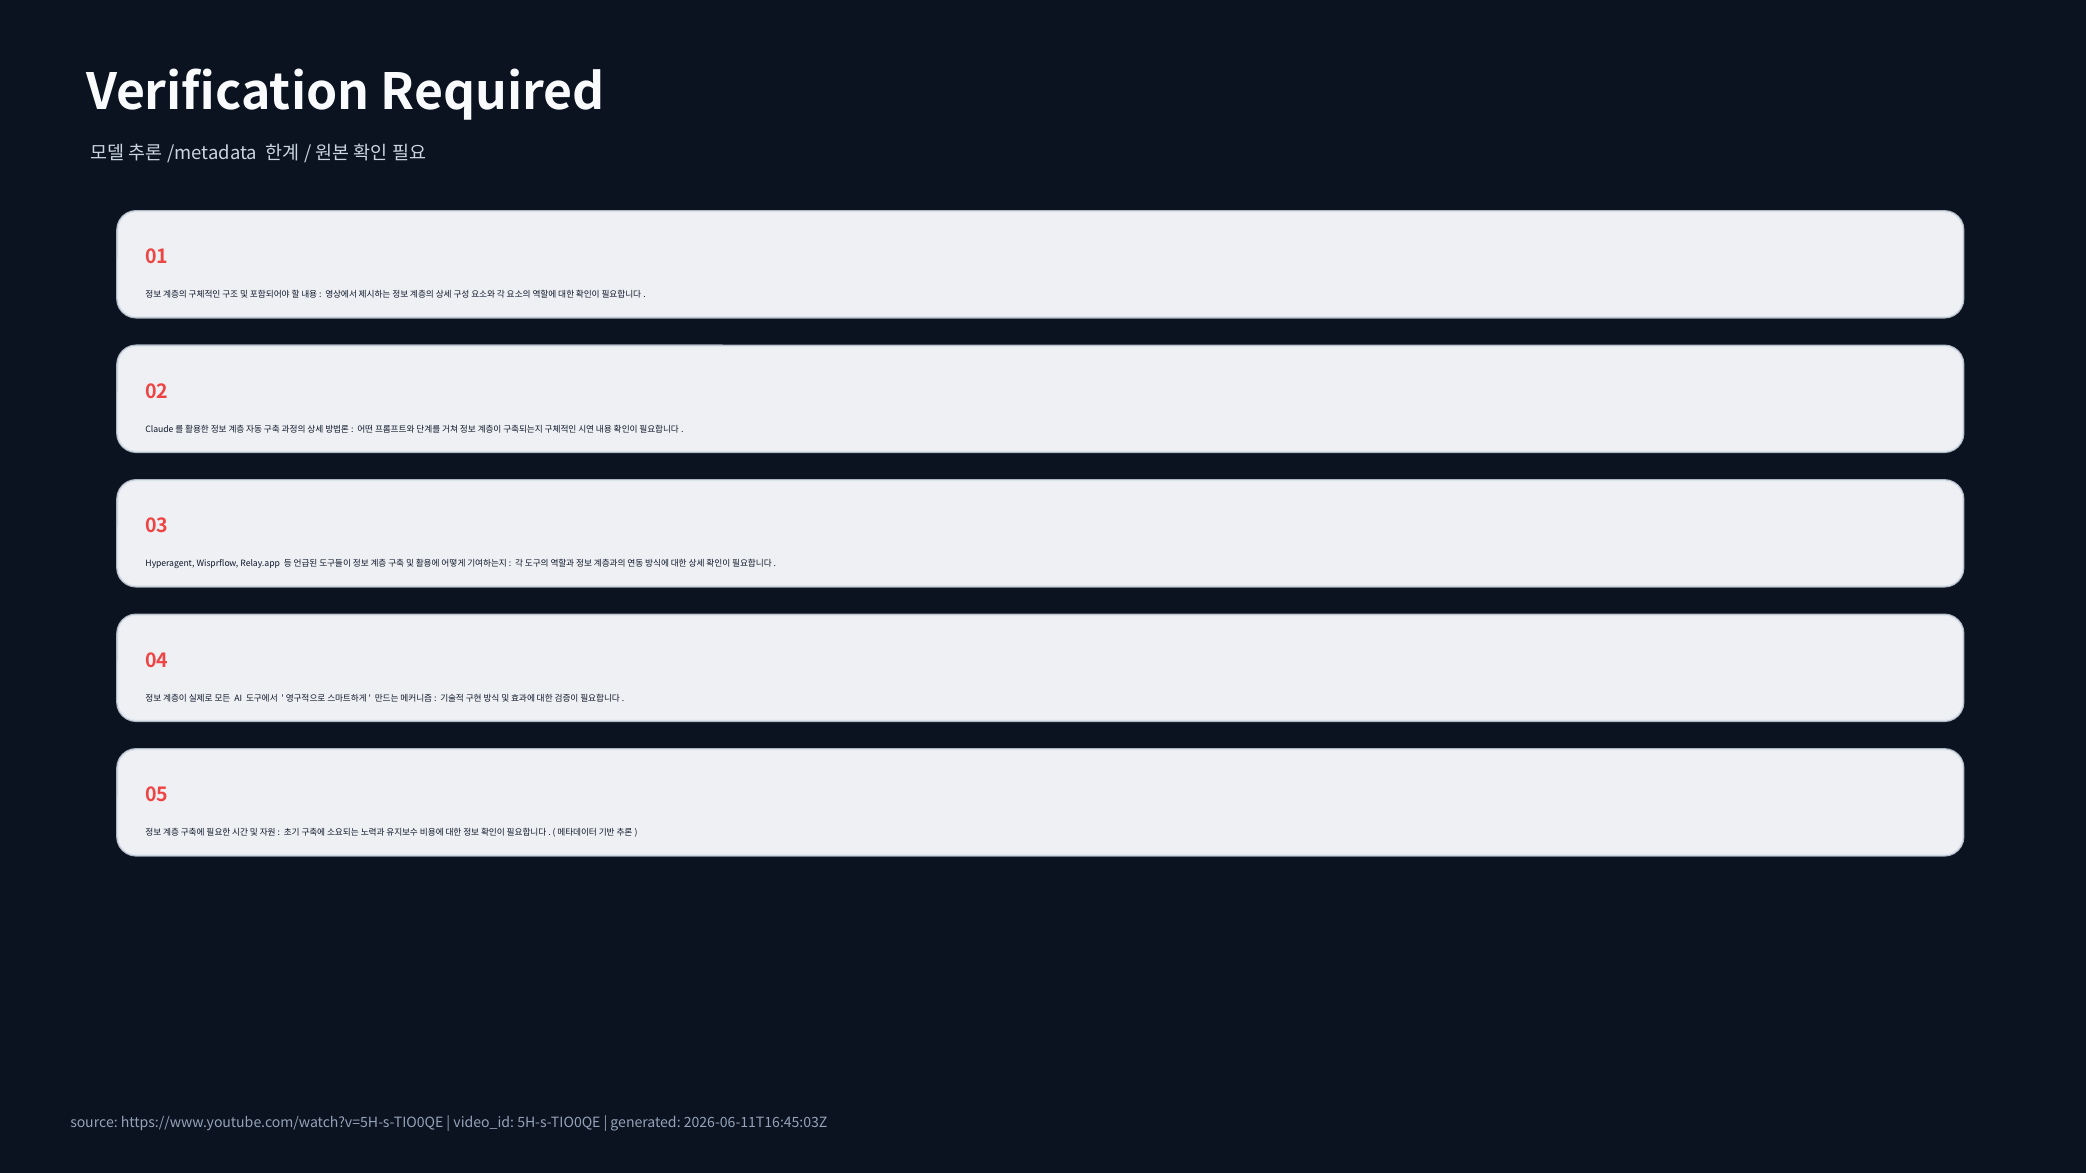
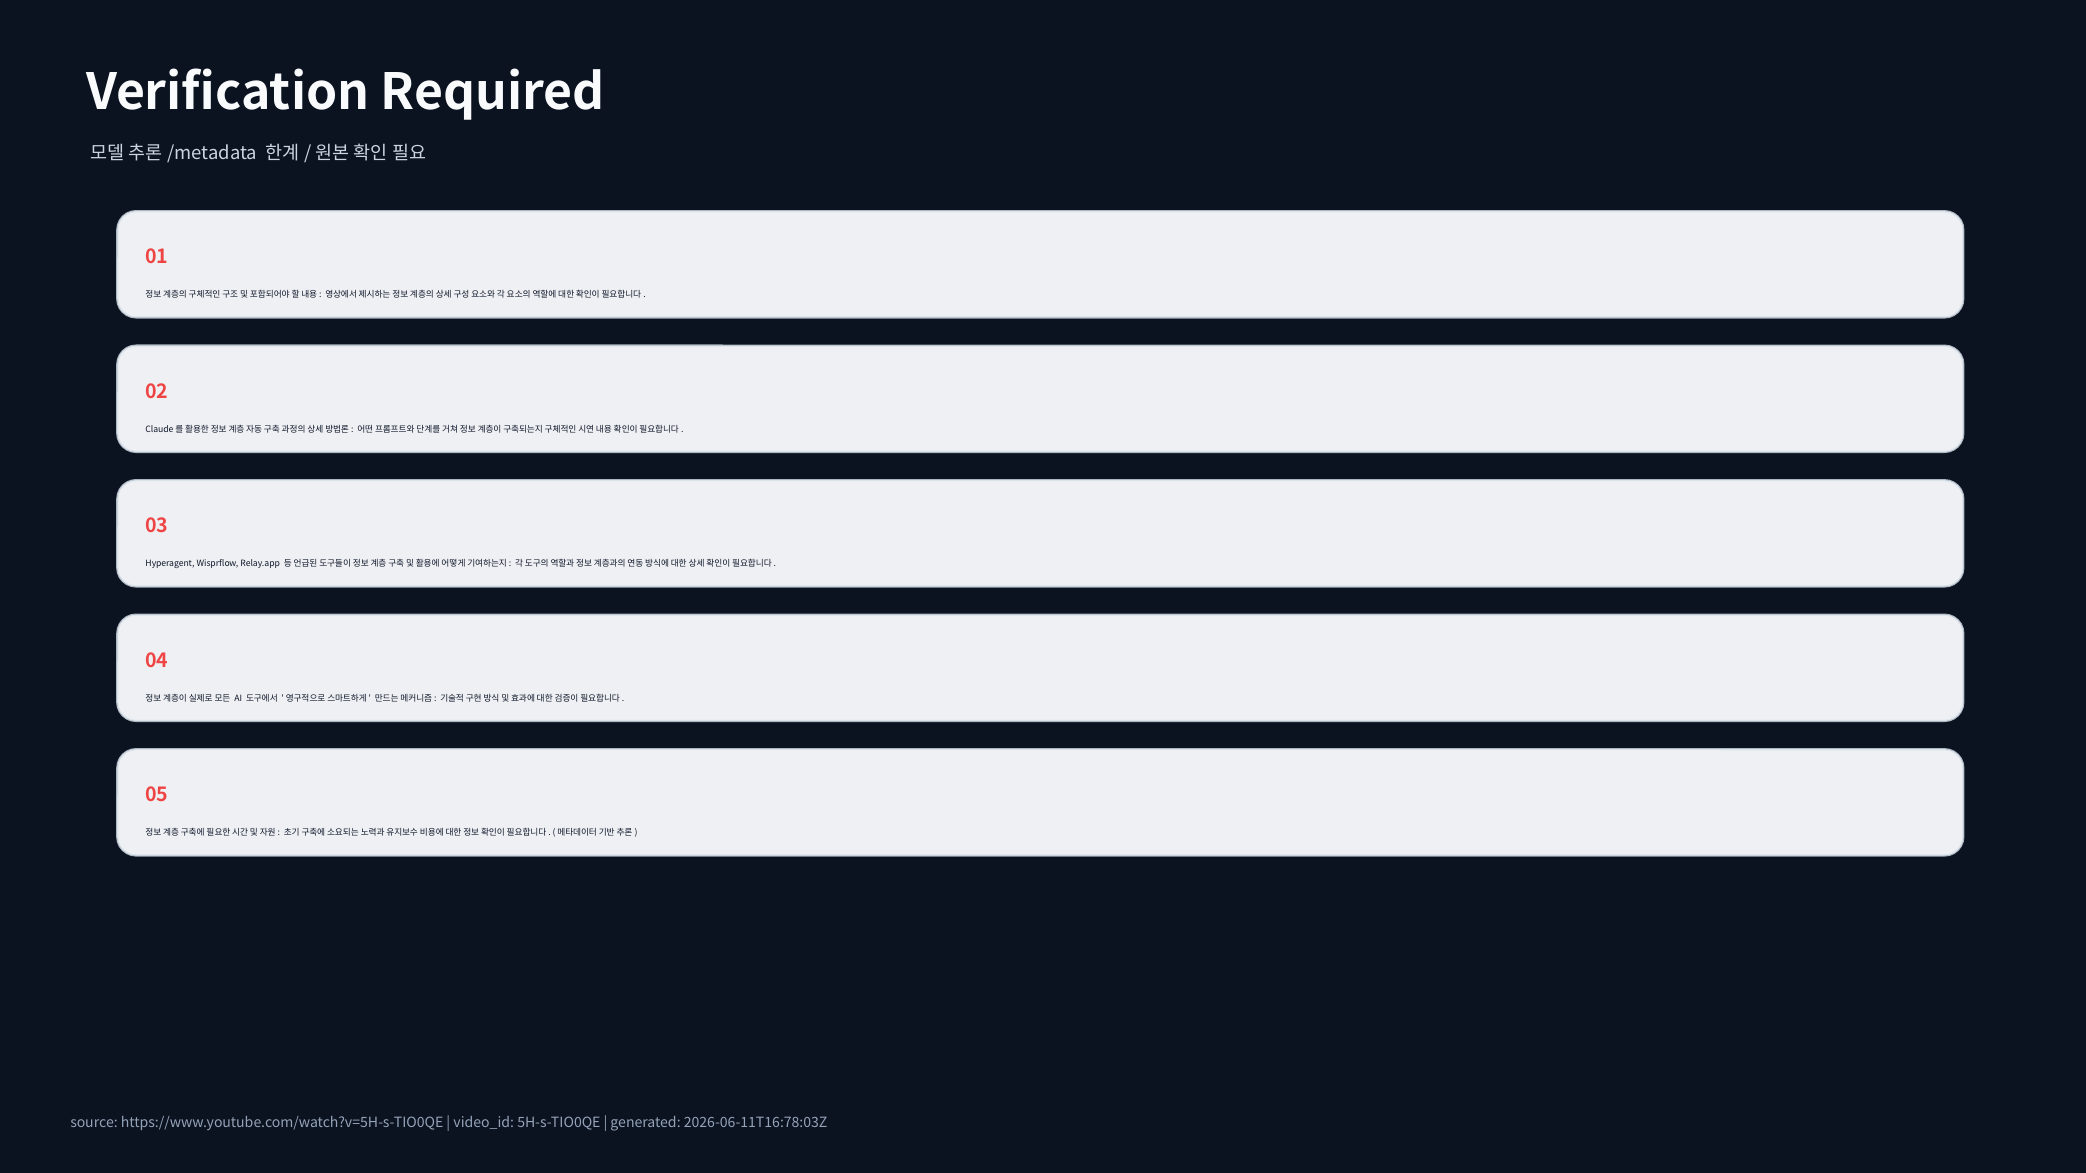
2026-06-11T16:45:03Z: 2026-06-11T16:45:03Z -> 2026-06-11T16:78:03Z
